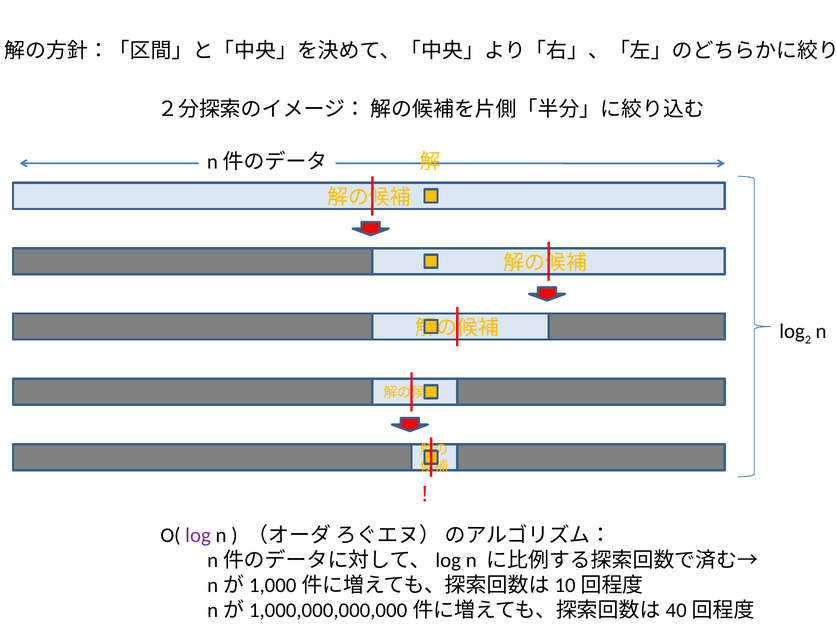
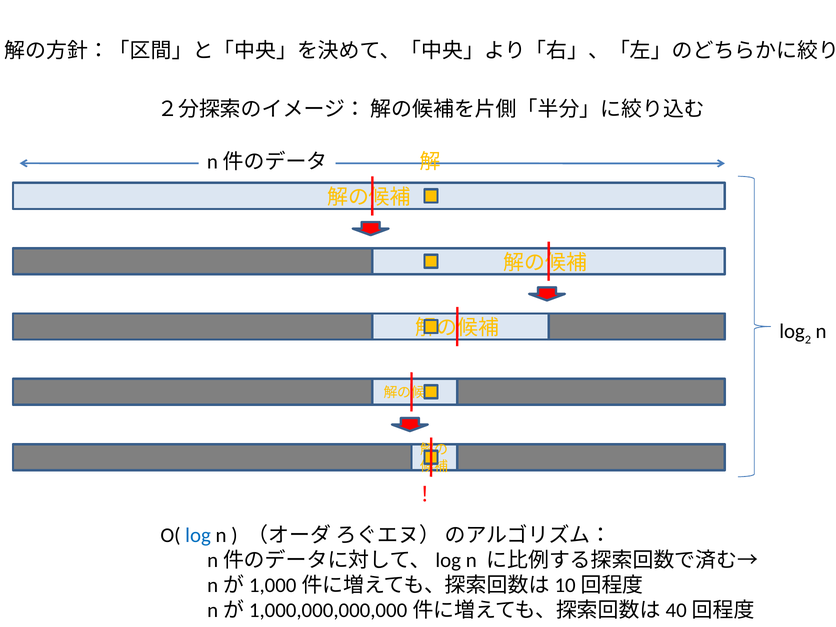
log at (198, 535) colour: purple -> blue
